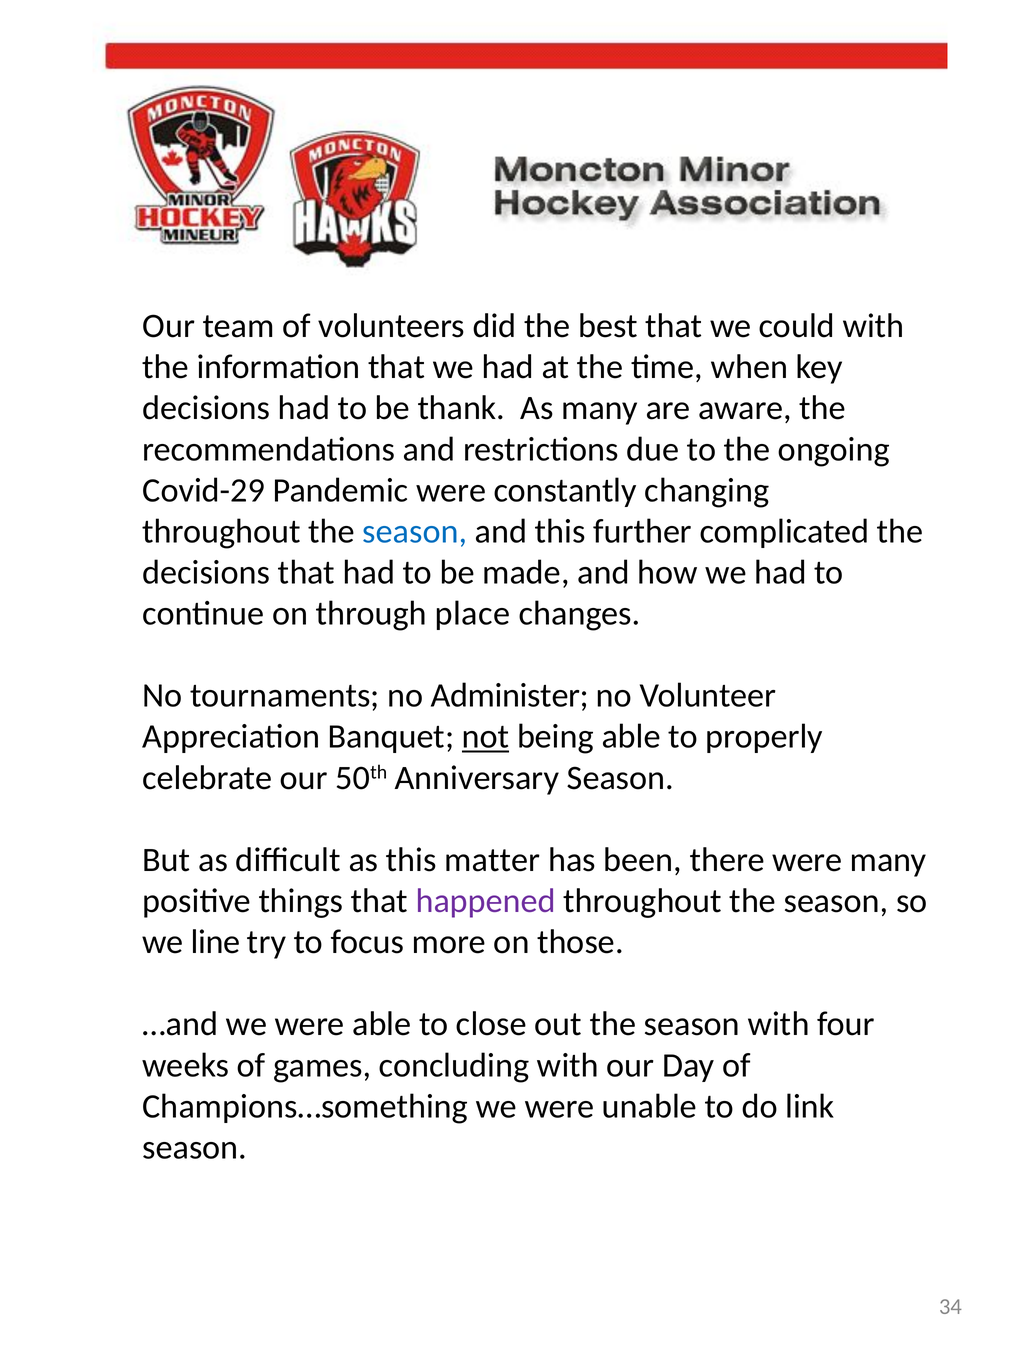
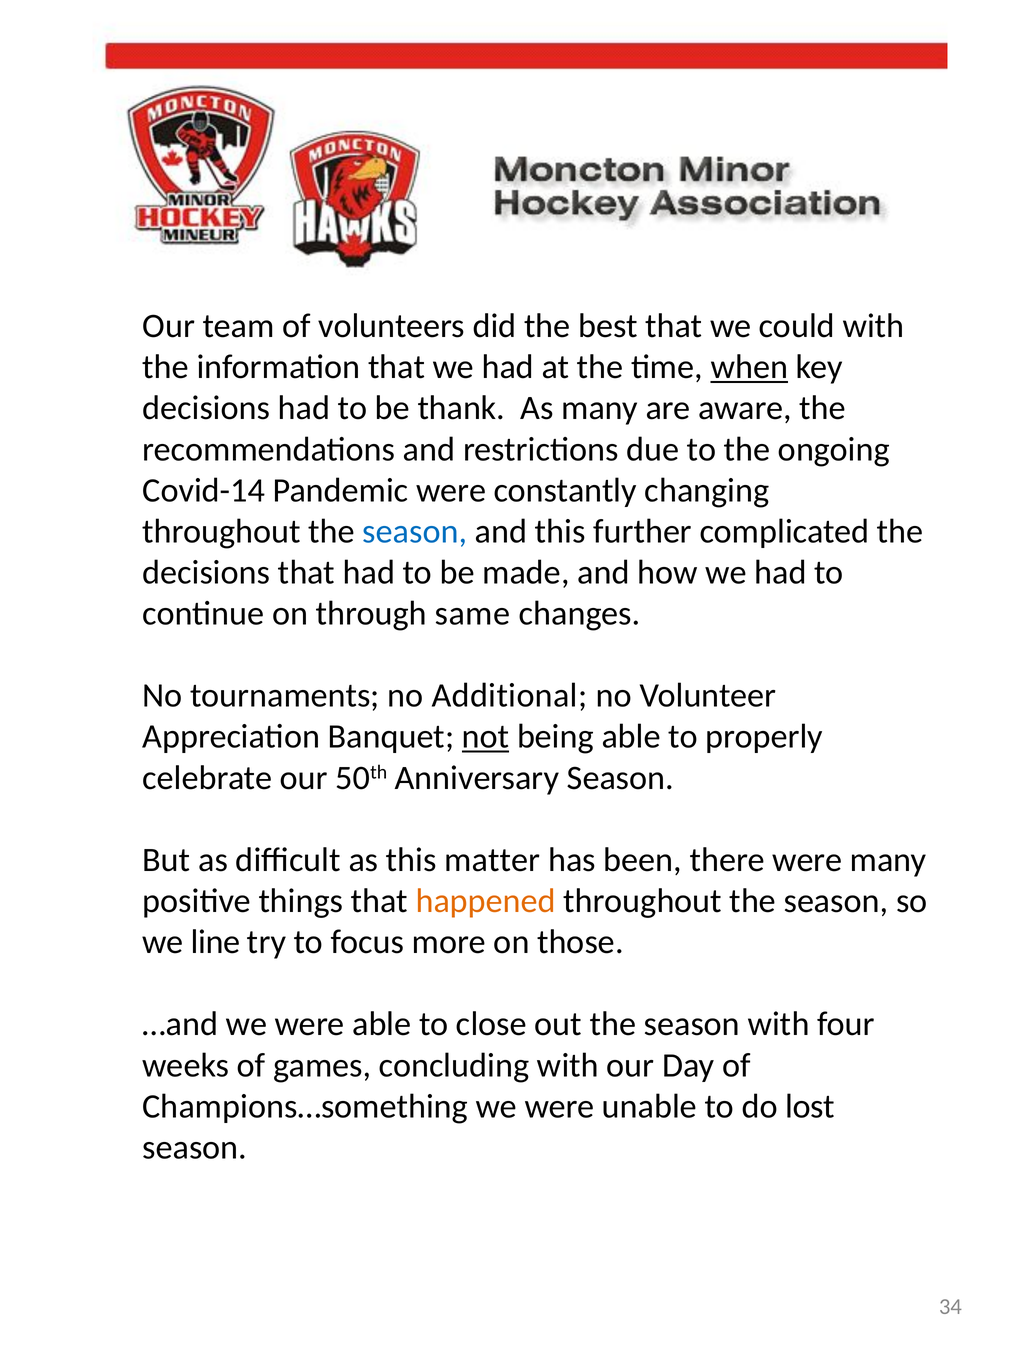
when underline: none -> present
Covid-29: Covid-29 -> Covid-14
place: place -> same
Administer: Administer -> Additional
happened colour: purple -> orange
link: link -> lost
